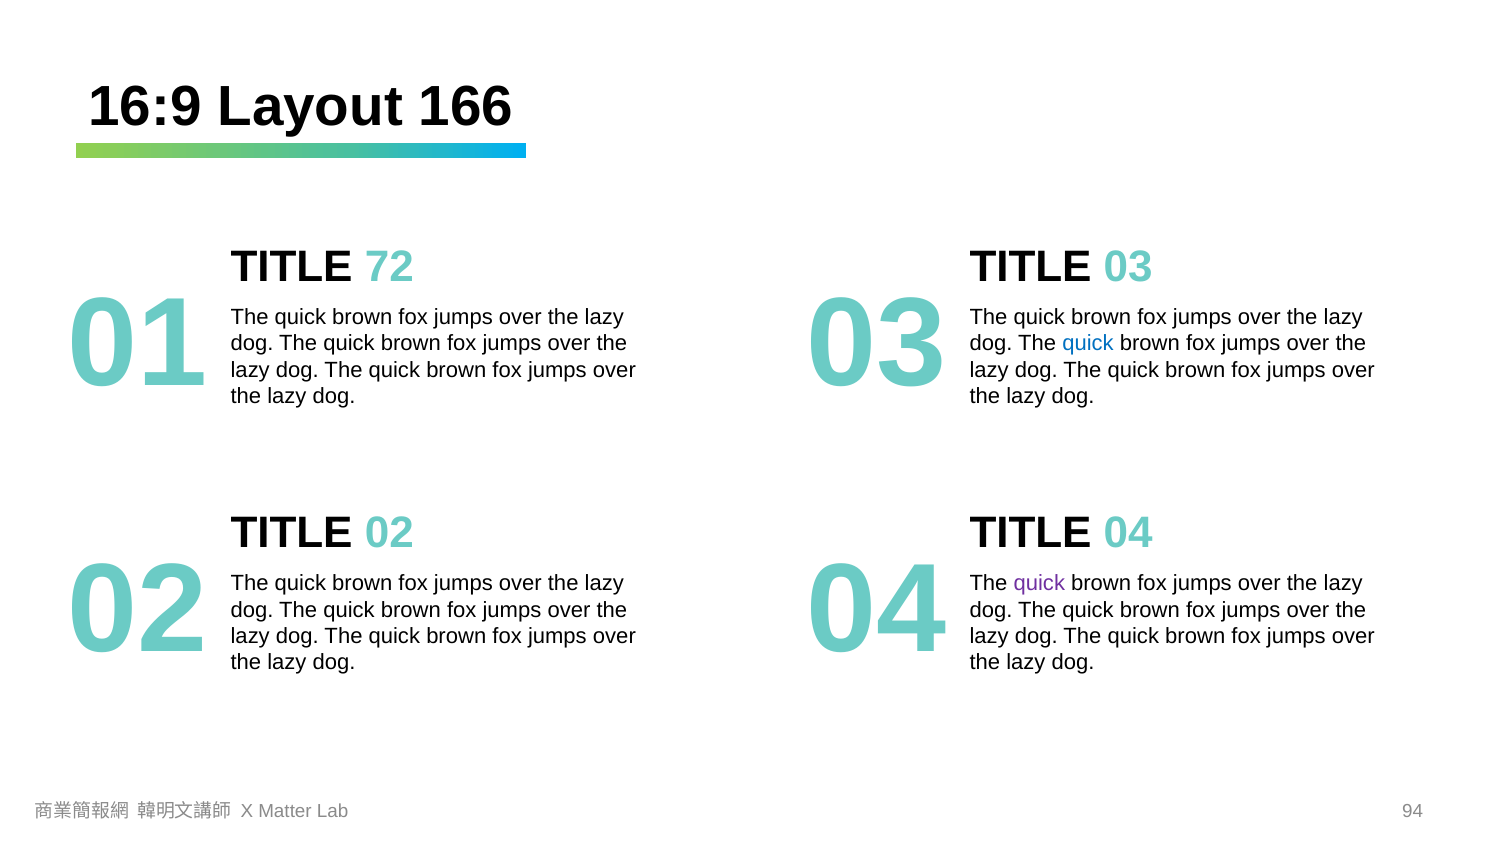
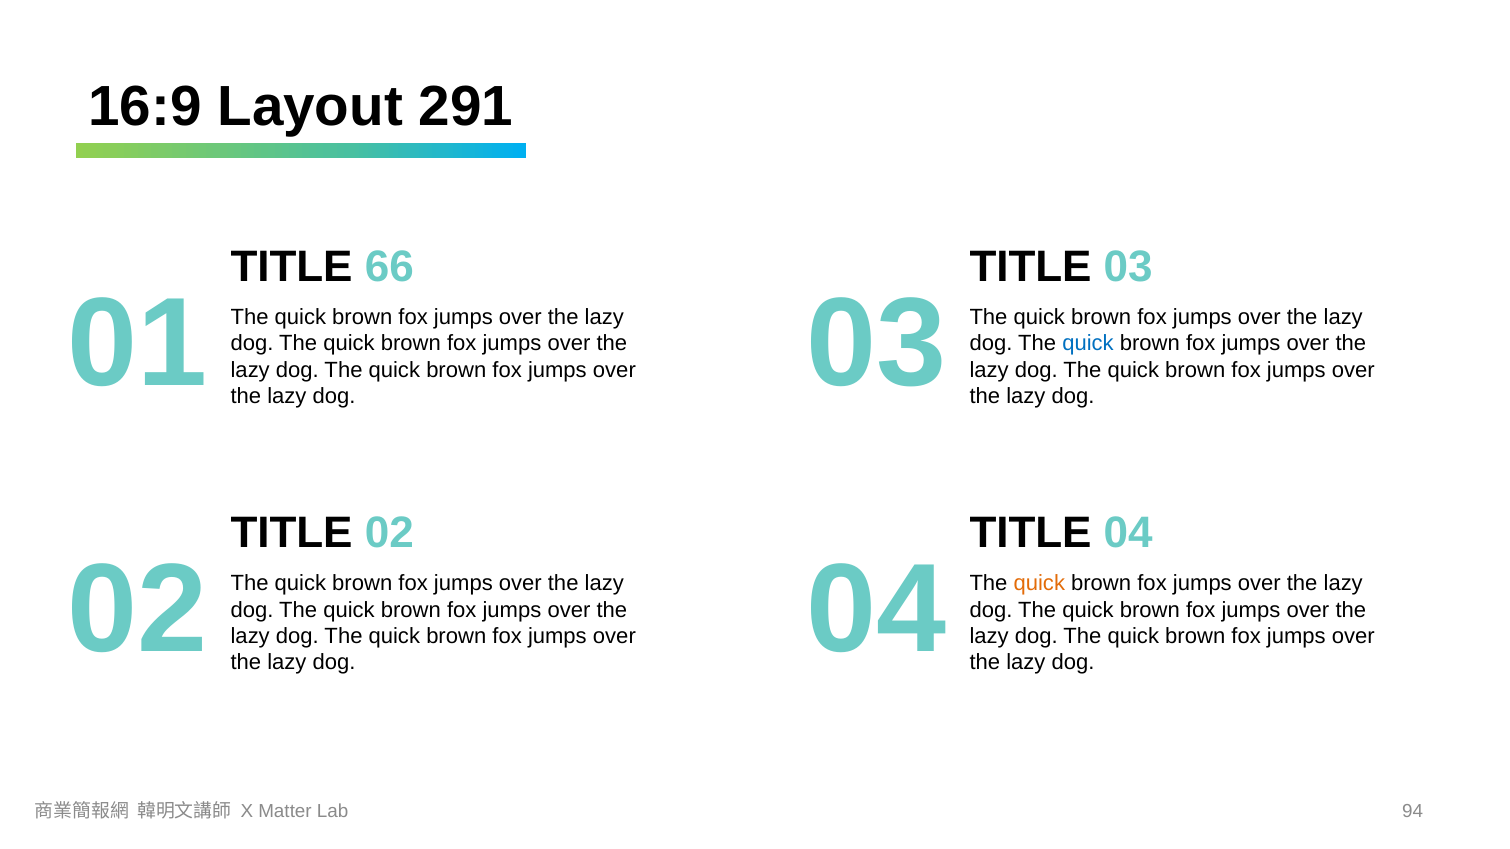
166: 166 -> 291
72: 72 -> 66
quick at (1039, 584) colour: purple -> orange
